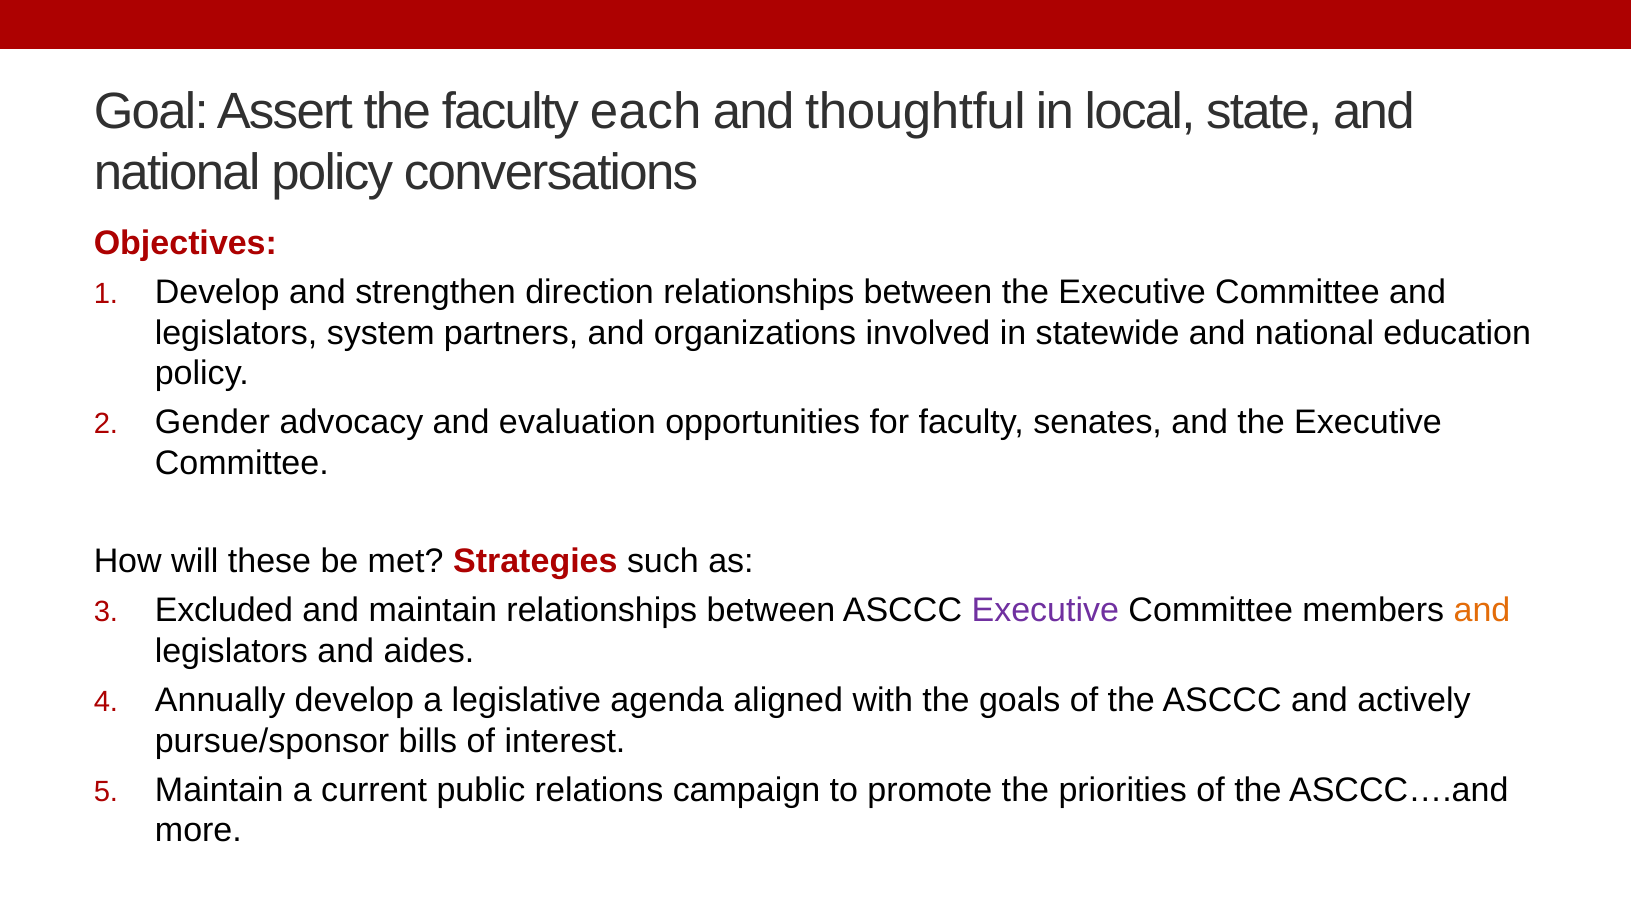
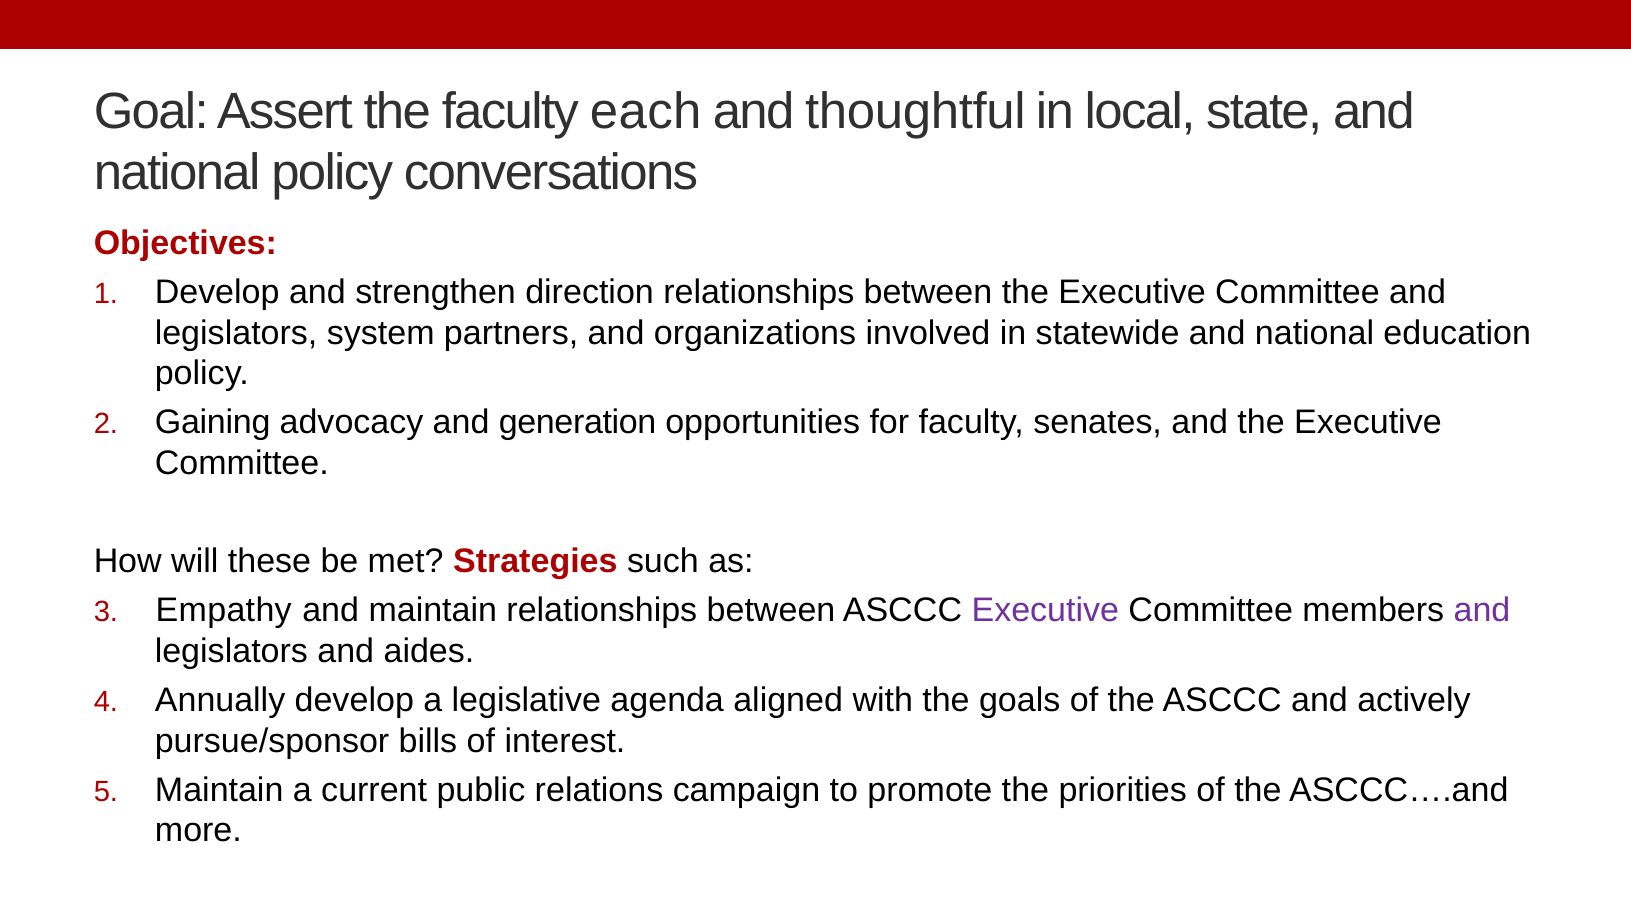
Gender: Gender -> Gaining
evaluation: evaluation -> generation
Excluded: Excluded -> Empathy
and at (1482, 610) colour: orange -> purple
